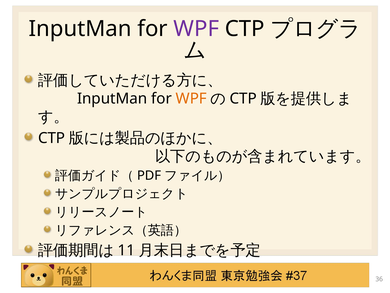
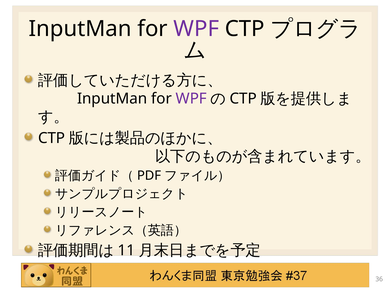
WPF at (191, 98) colour: orange -> purple
